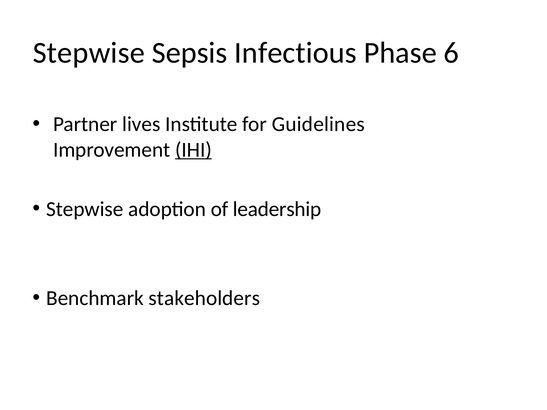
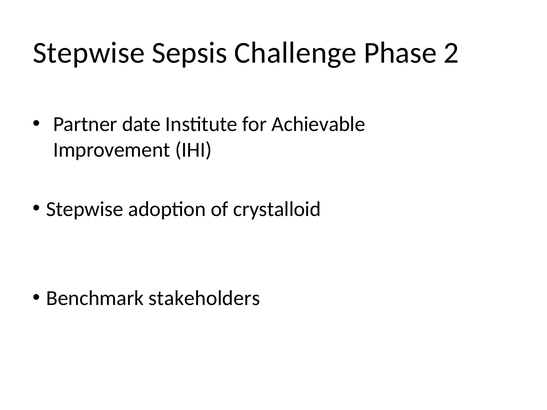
Infectious: Infectious -> Challenge
6: 6 -> 2
lives: lives -> date
Guidelines: Guidelines -> Achievable
IHI underline: present -> none
leadership: leadership -> crystalloid
